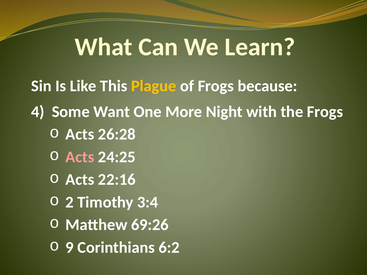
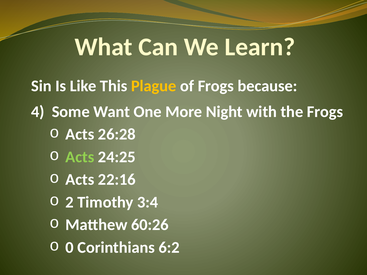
Acts at (80, 157) colour: pink -> light green
69:26: 69:26 -> 60:26
9: 9 -> 0
